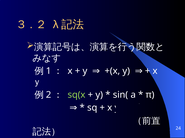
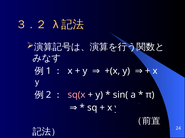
sq(x colour: light green -> pink
